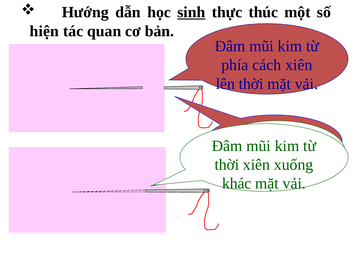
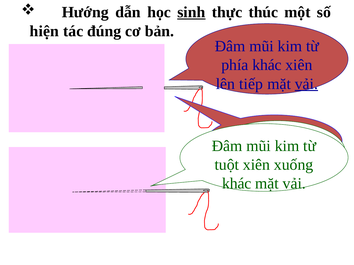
quan: quan -> đúng
phía cách: cách -> khác
lên thời: thời -> tiếp
vải at (306, 84) underline: none -> present
thời at (227, 165): thời -> tuột
